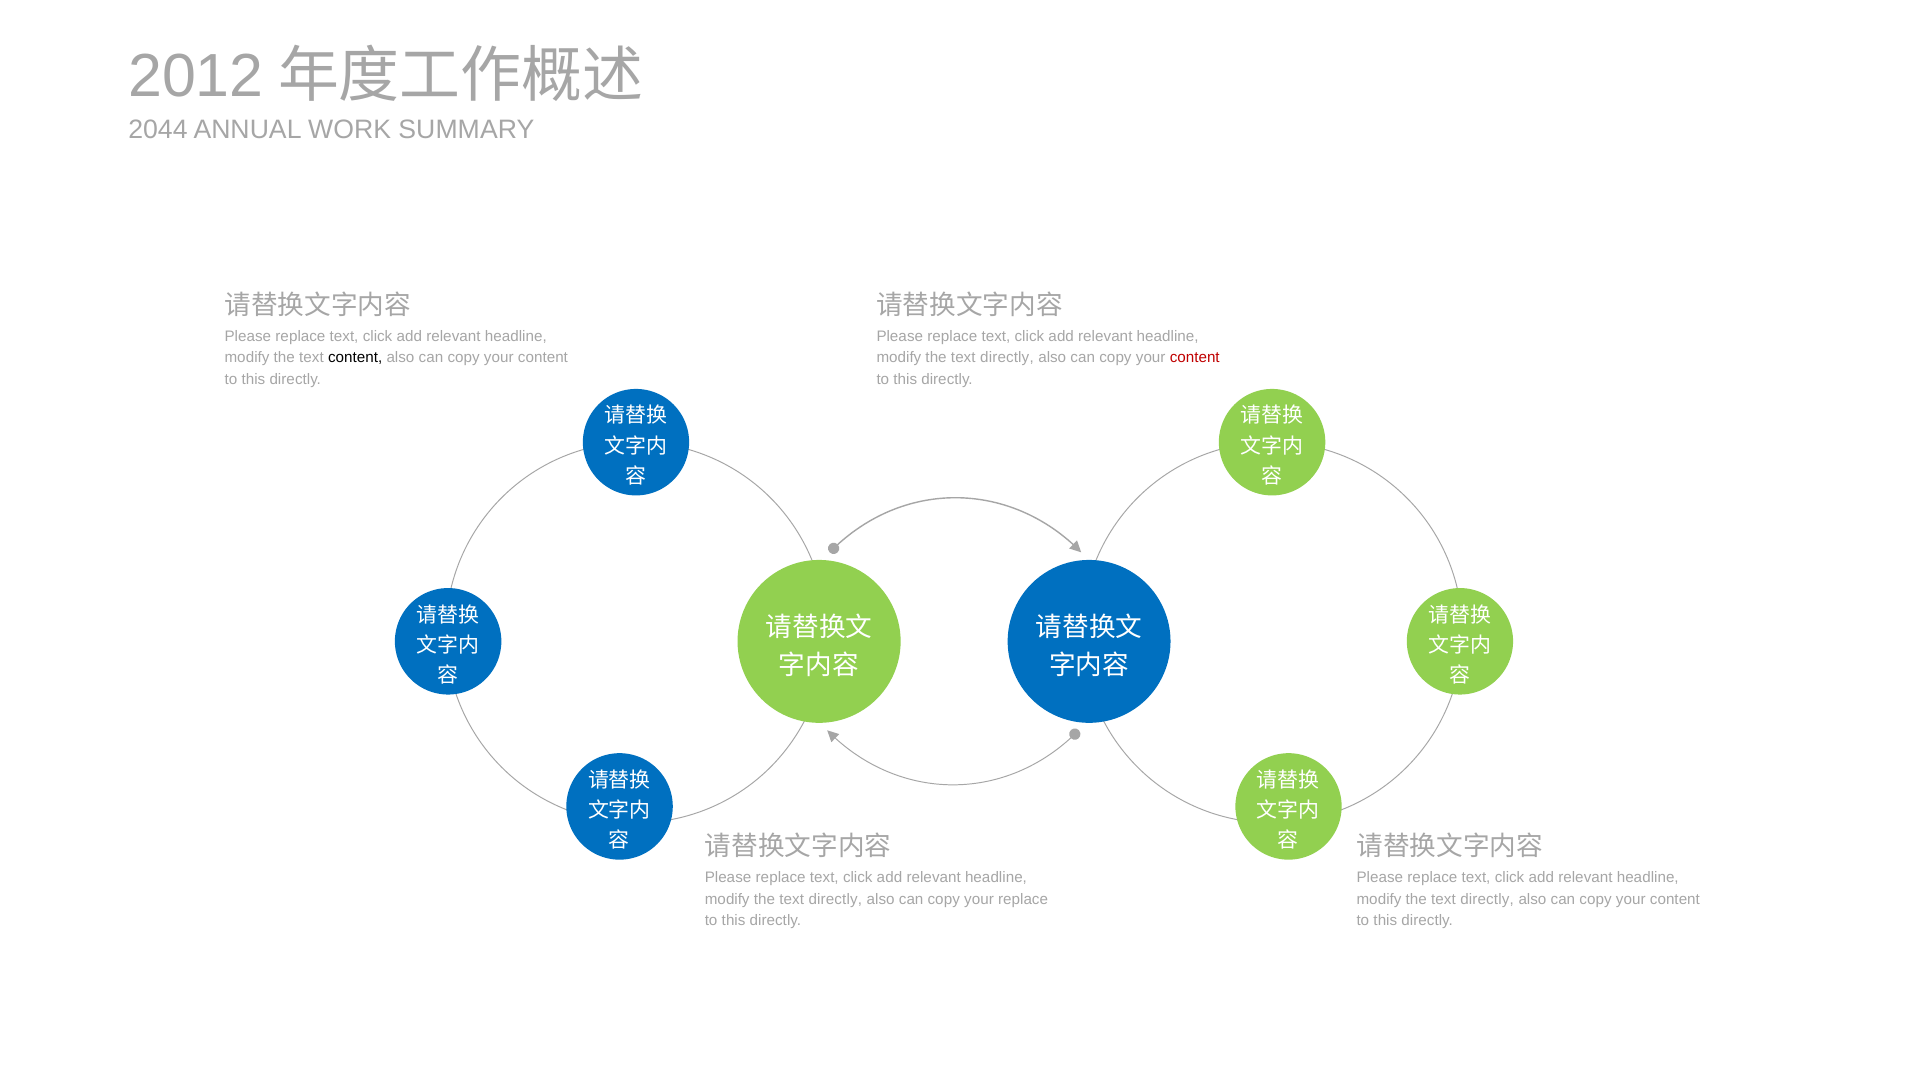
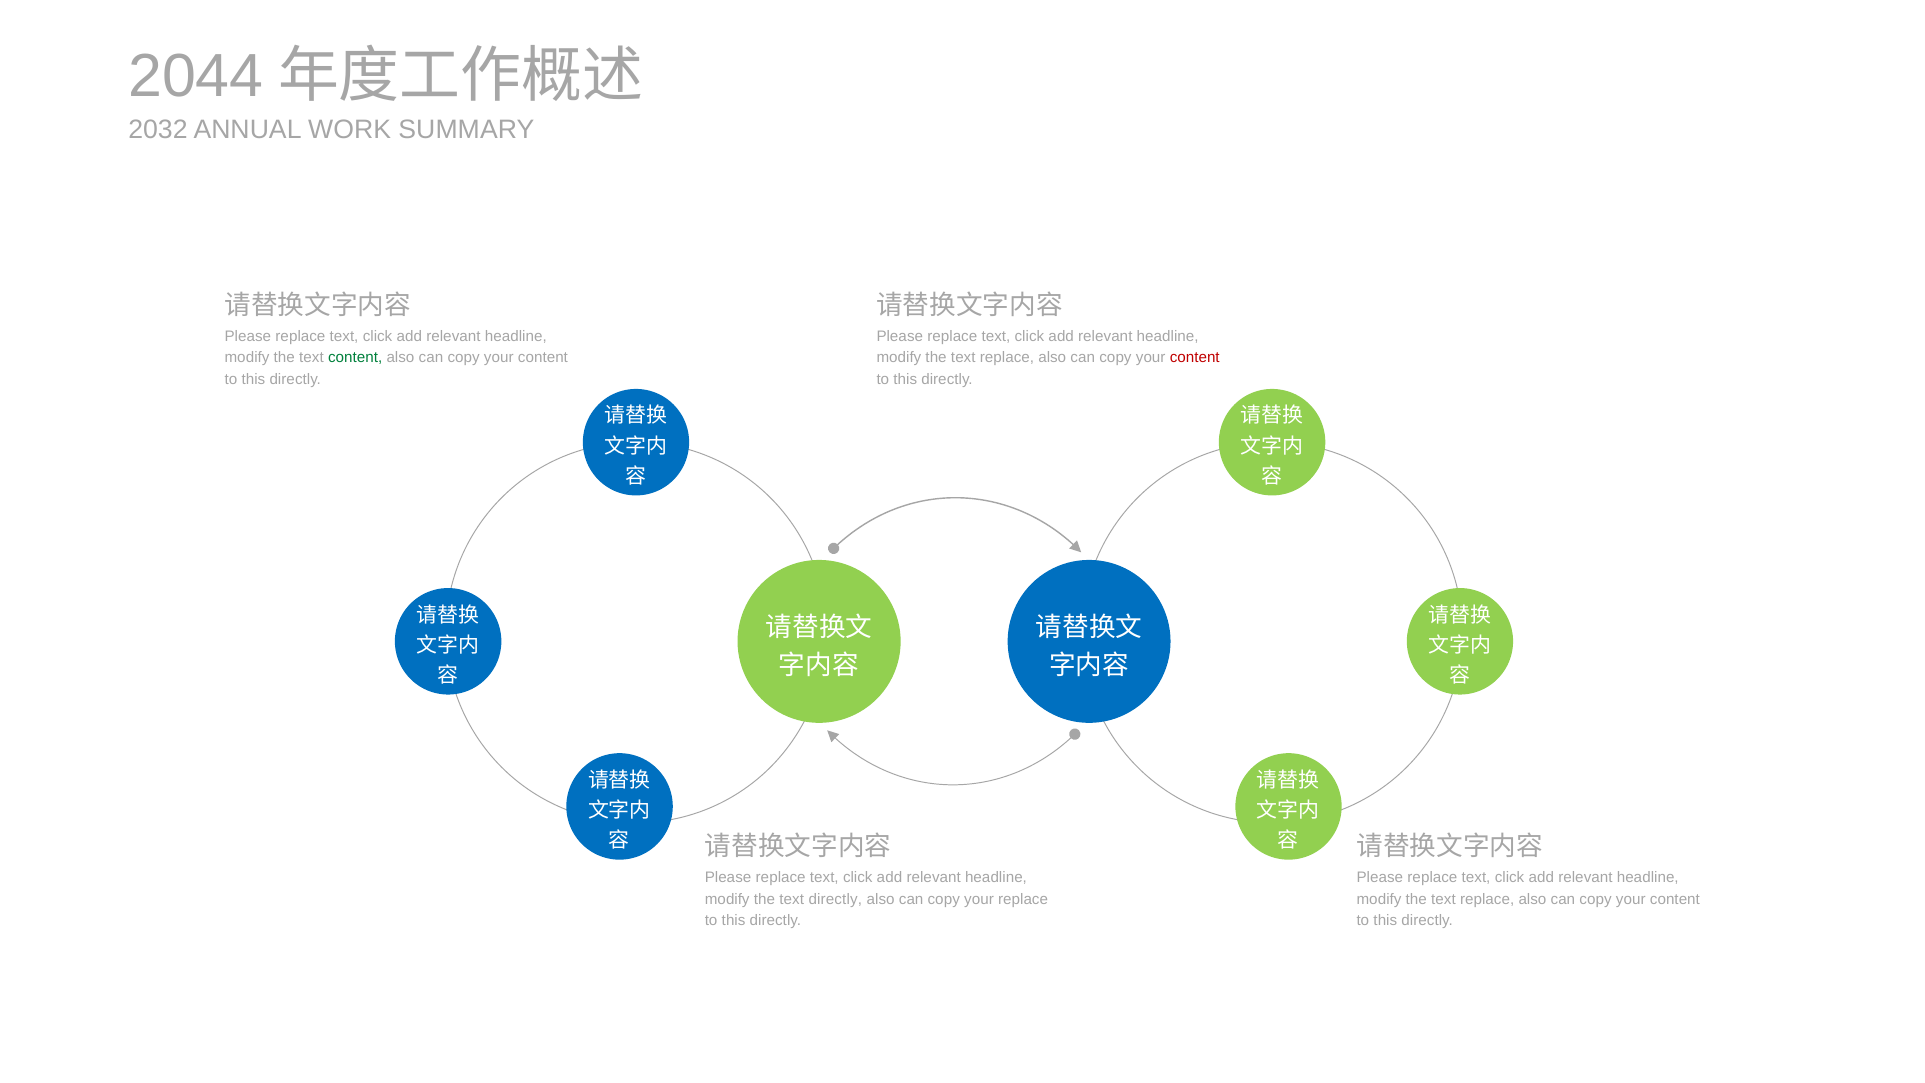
2012: 2012 -> 2044
2044: 2044 -> 2032
content at (355, 358) colour: black -> green
directly at (1007, 358): directly -> replace
directly at (1487, 899): directly -> replace
